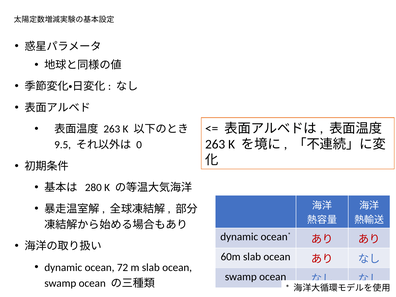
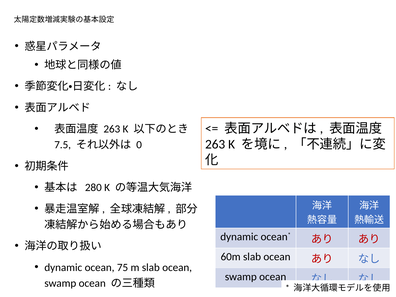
9.5: 9.5 -> 7.5
72: 72 -> 75
